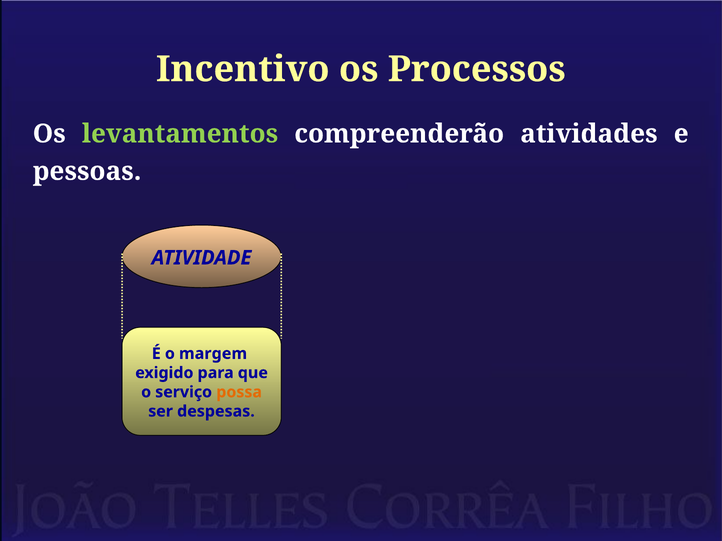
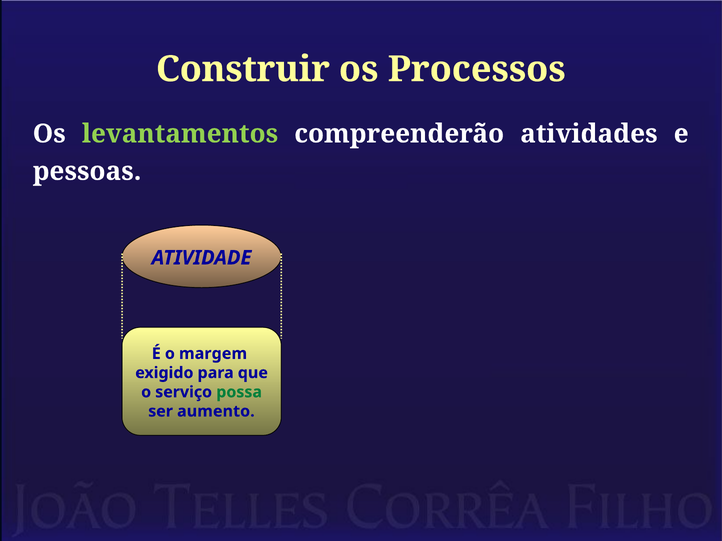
Incentivo: Incentivo -> Construir
possa colour: orange -> green
despesas: despesas -> aumento
